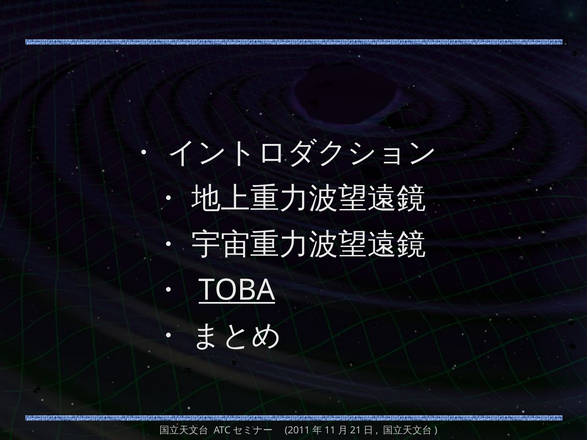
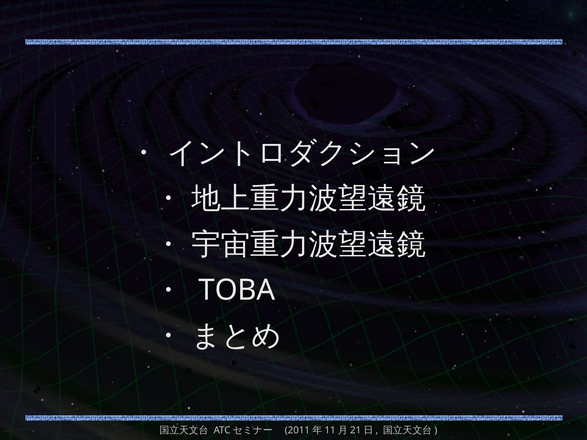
TOBA underline: present -> none
